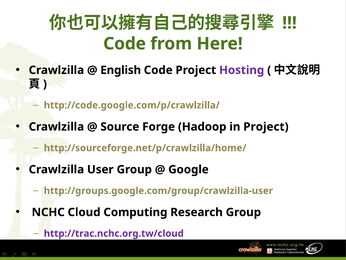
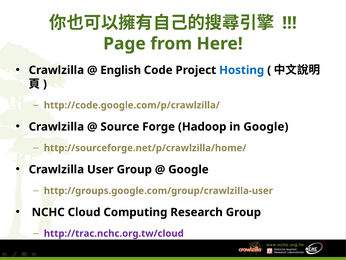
Code at (125, 44): Code -> Page
Hosting colour: purple -> blue
in Project: Project -> Google
